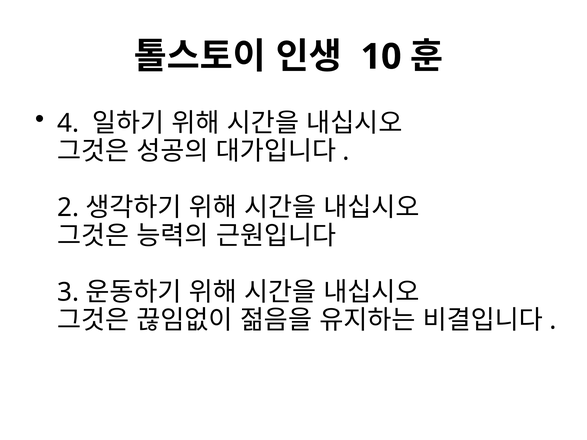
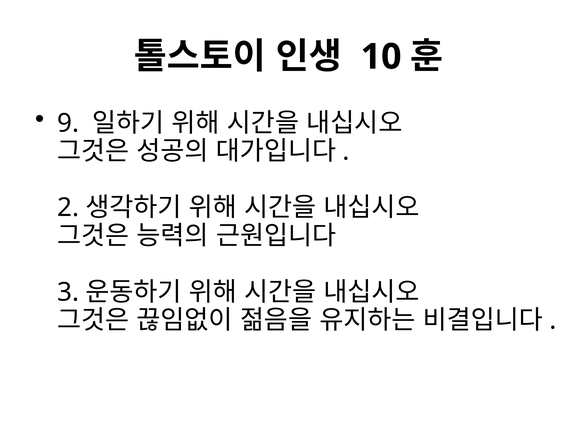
4: 4 -> 9
